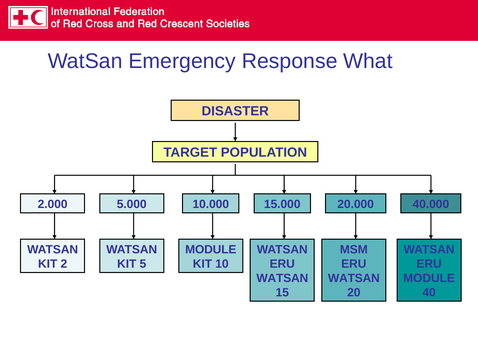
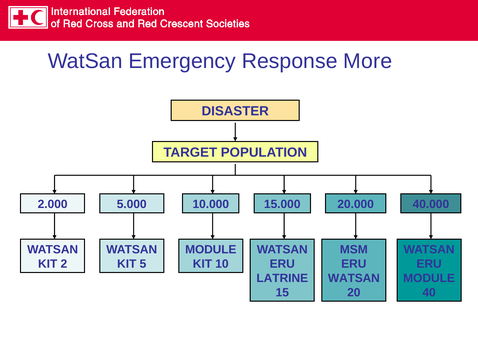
What: What -> More
WATSAN at (282, 279): WATSAN -> LATRINE
